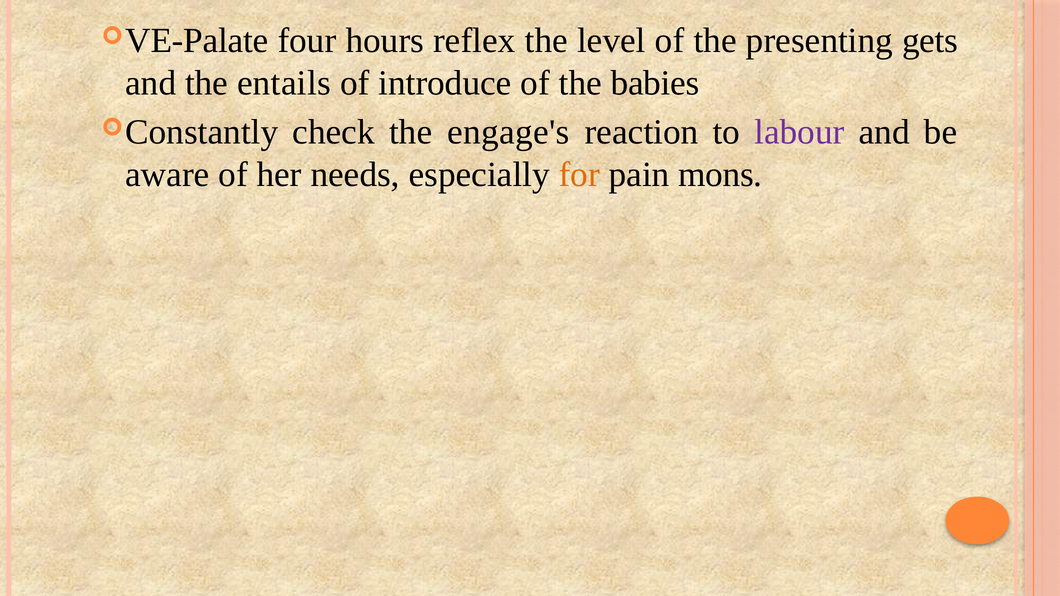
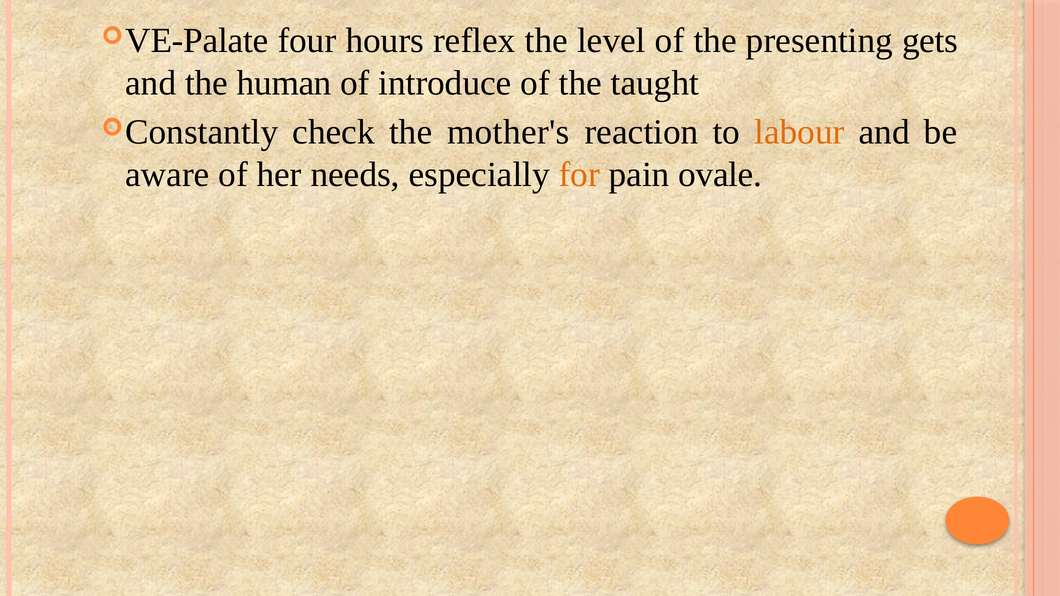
entails: entails -> human
babies: babies -> taught
engage's: engage's -> mother's
labour colour: purple -> orange
mons: mons -> ovale
